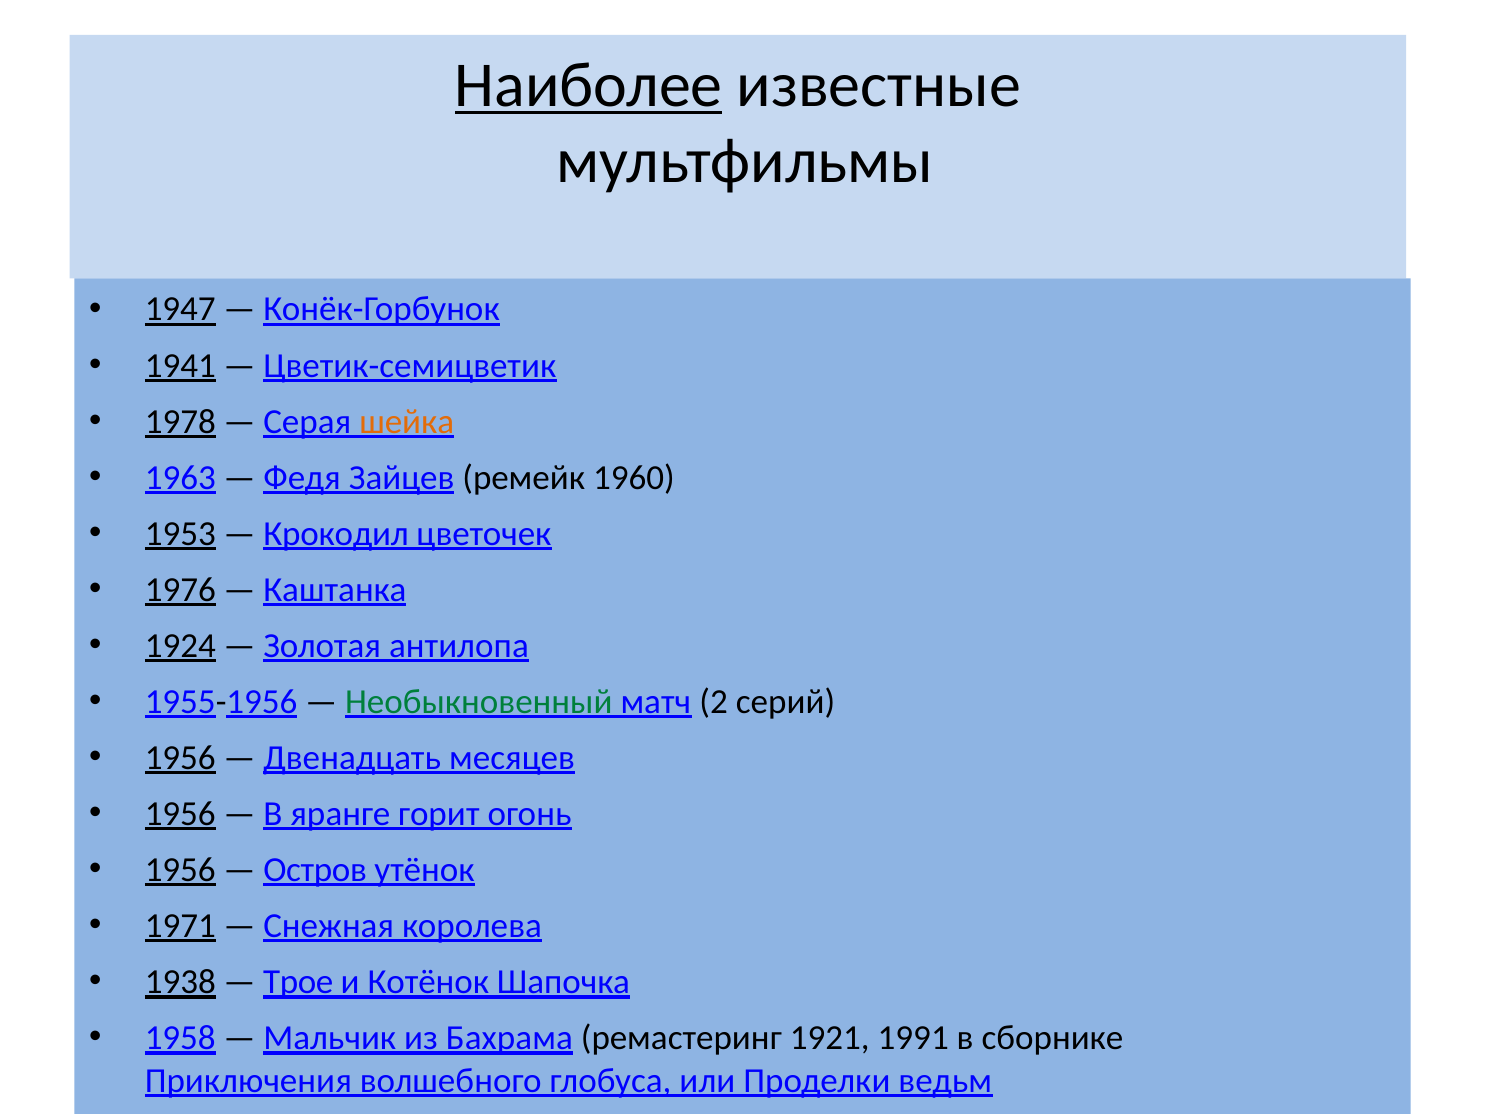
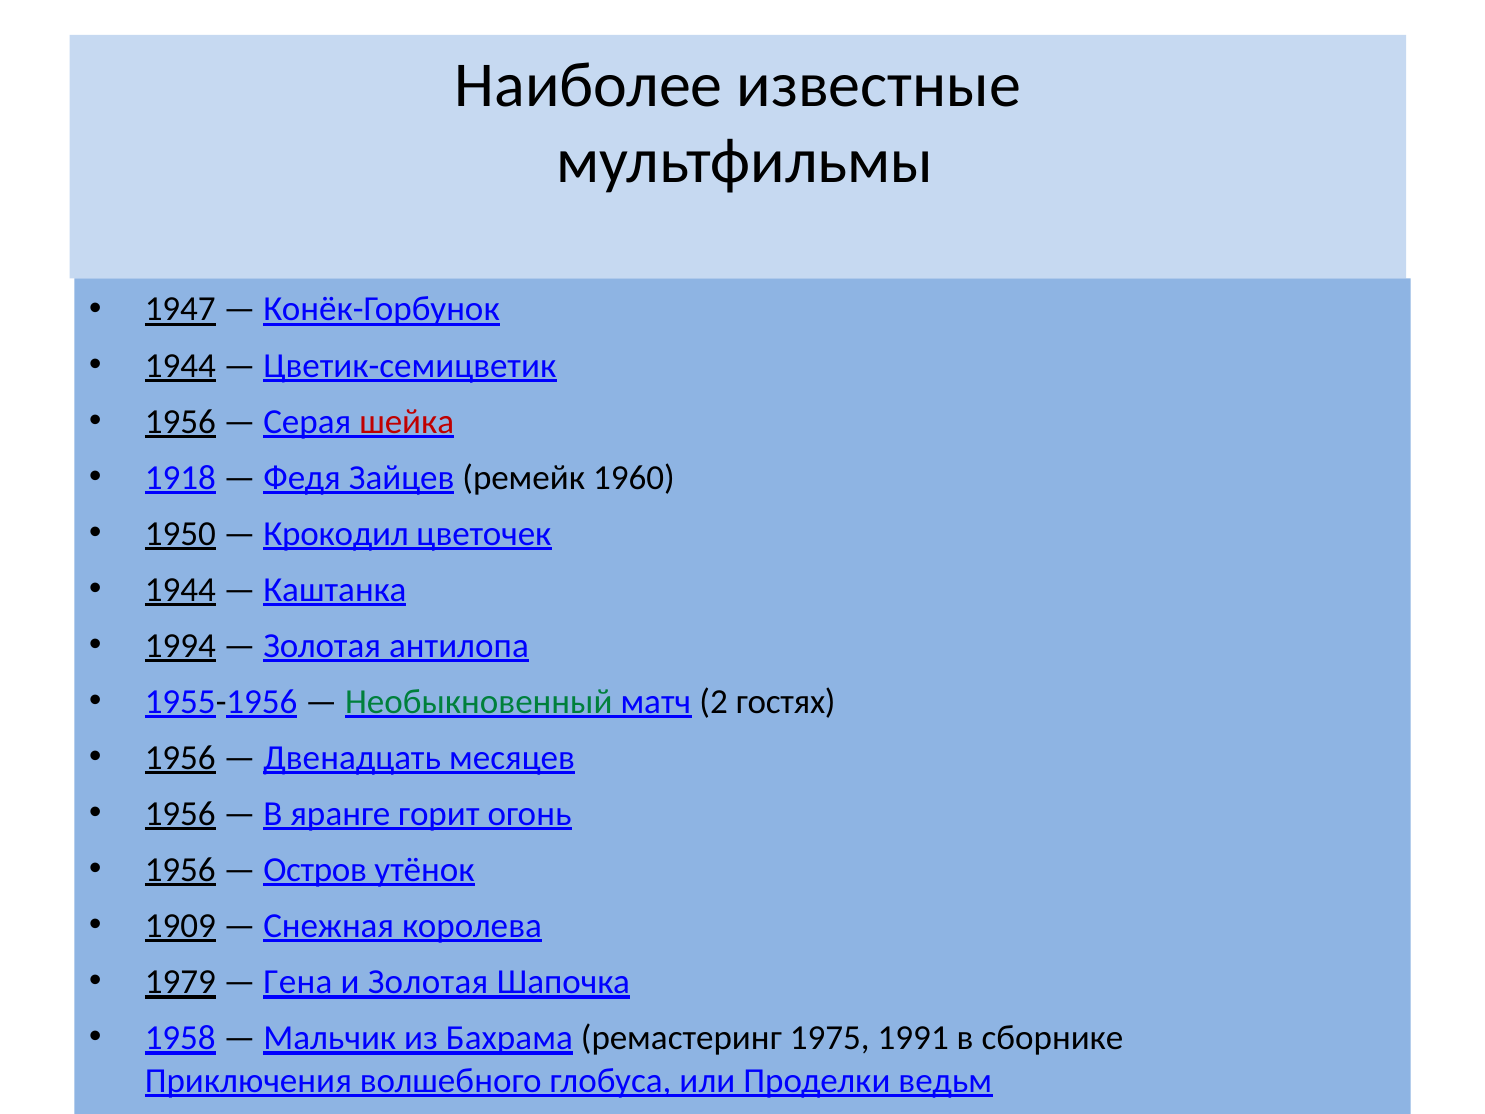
Наиболее underline: present -> none
1941 at (180, 365): 1941 -> 1944
1978 at (180, 421): 1978 -> 1956
шейка colour: orange -> red
1963: 1963 -> 1918
1953: 1953 -> 1950
1976 at (180, 589): 1976 -> 1944
1924: 1924 -> 1994
серий: серий -> гостях
1971: 1971 -> 1909
1938: 1938 -> 1979
Трое: Трое -> Гена
и Котёнок: Котёнок -> Золотая
1921: 1921 -> 1975
